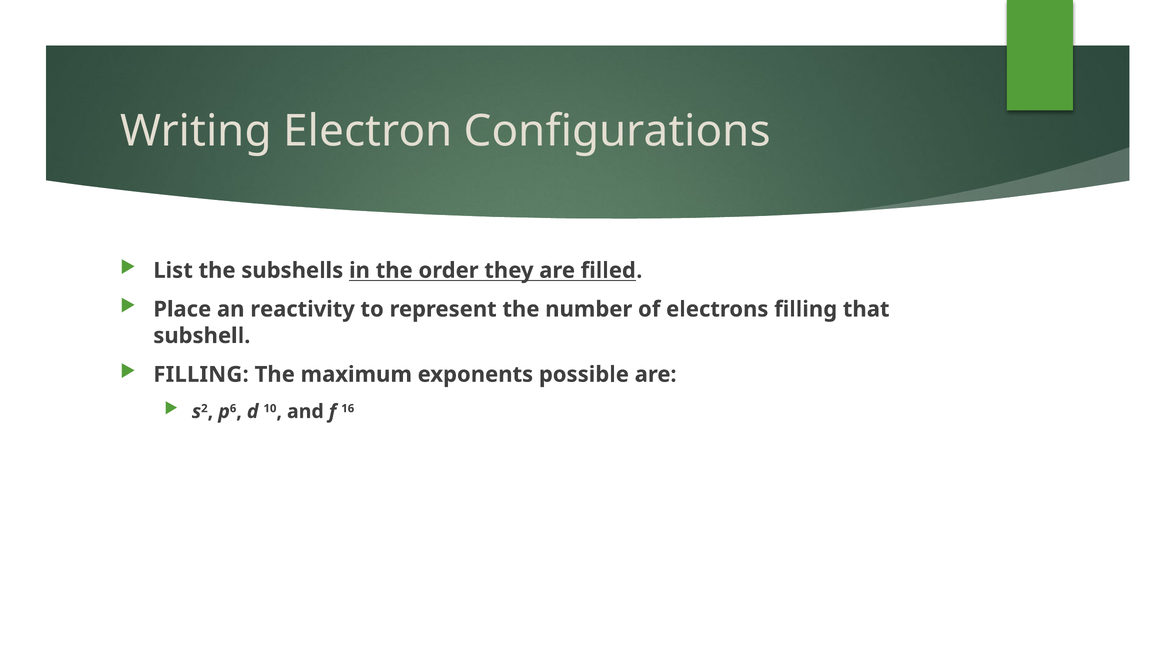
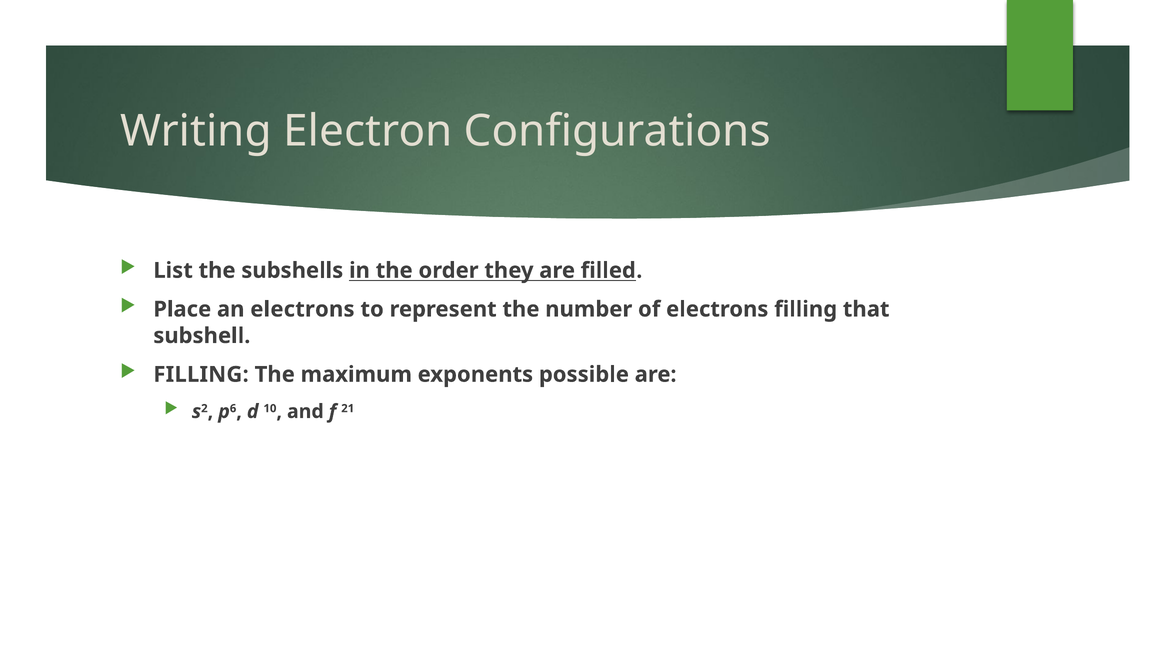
an reactivity: reactivity -> electrons
16: 16 -> 21
